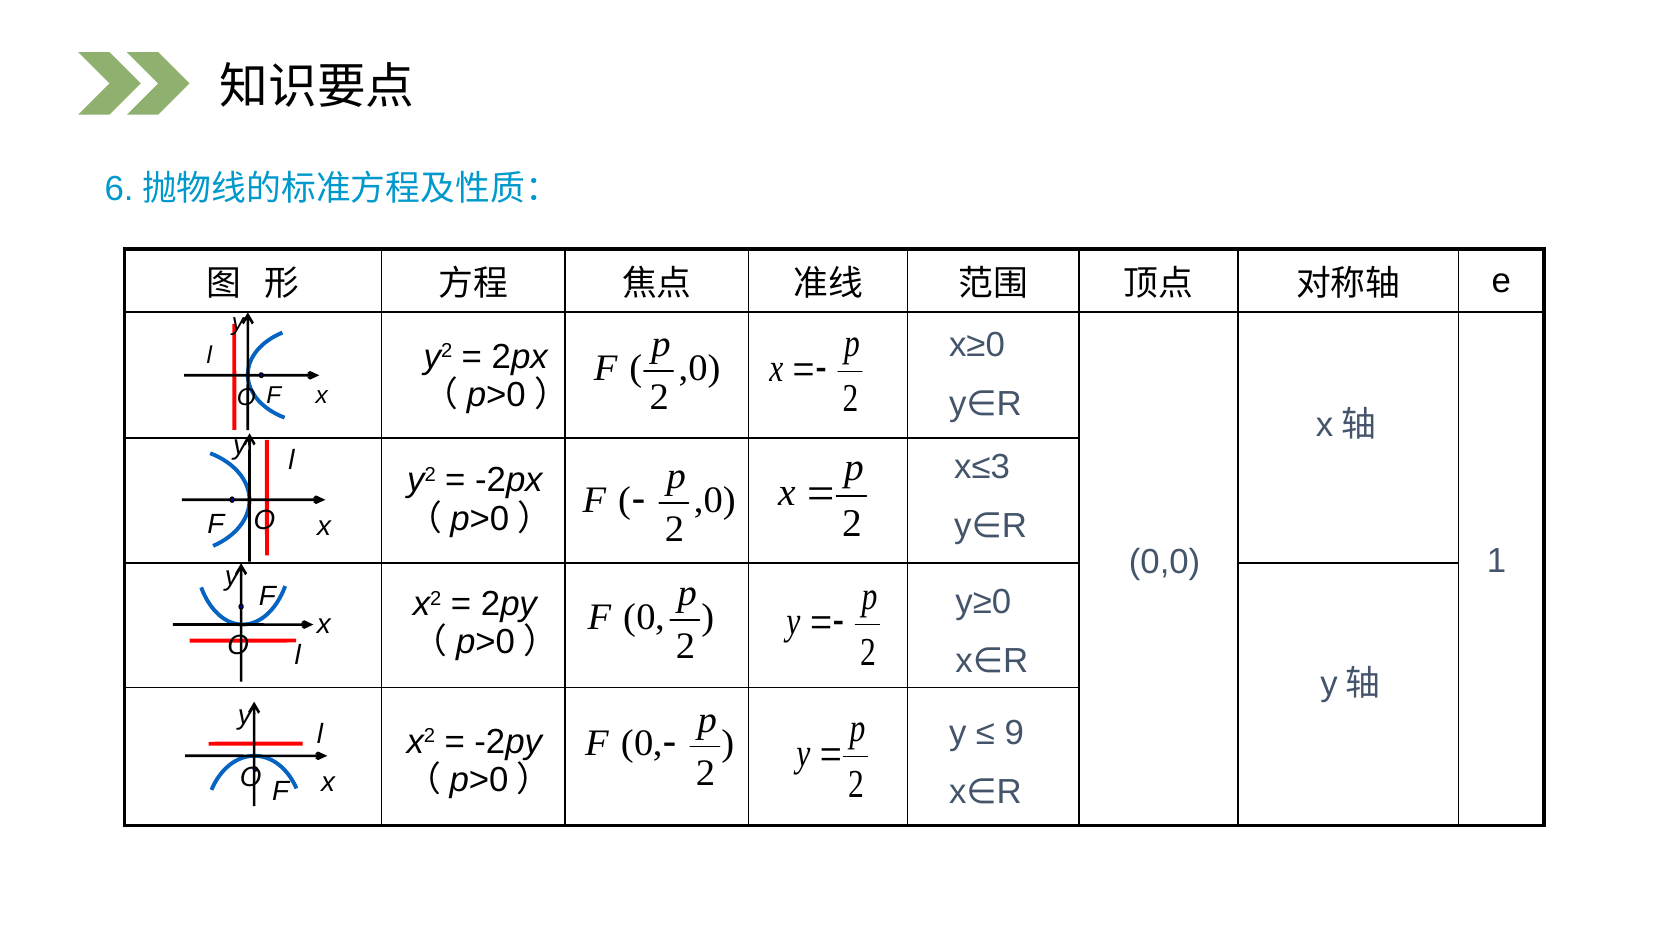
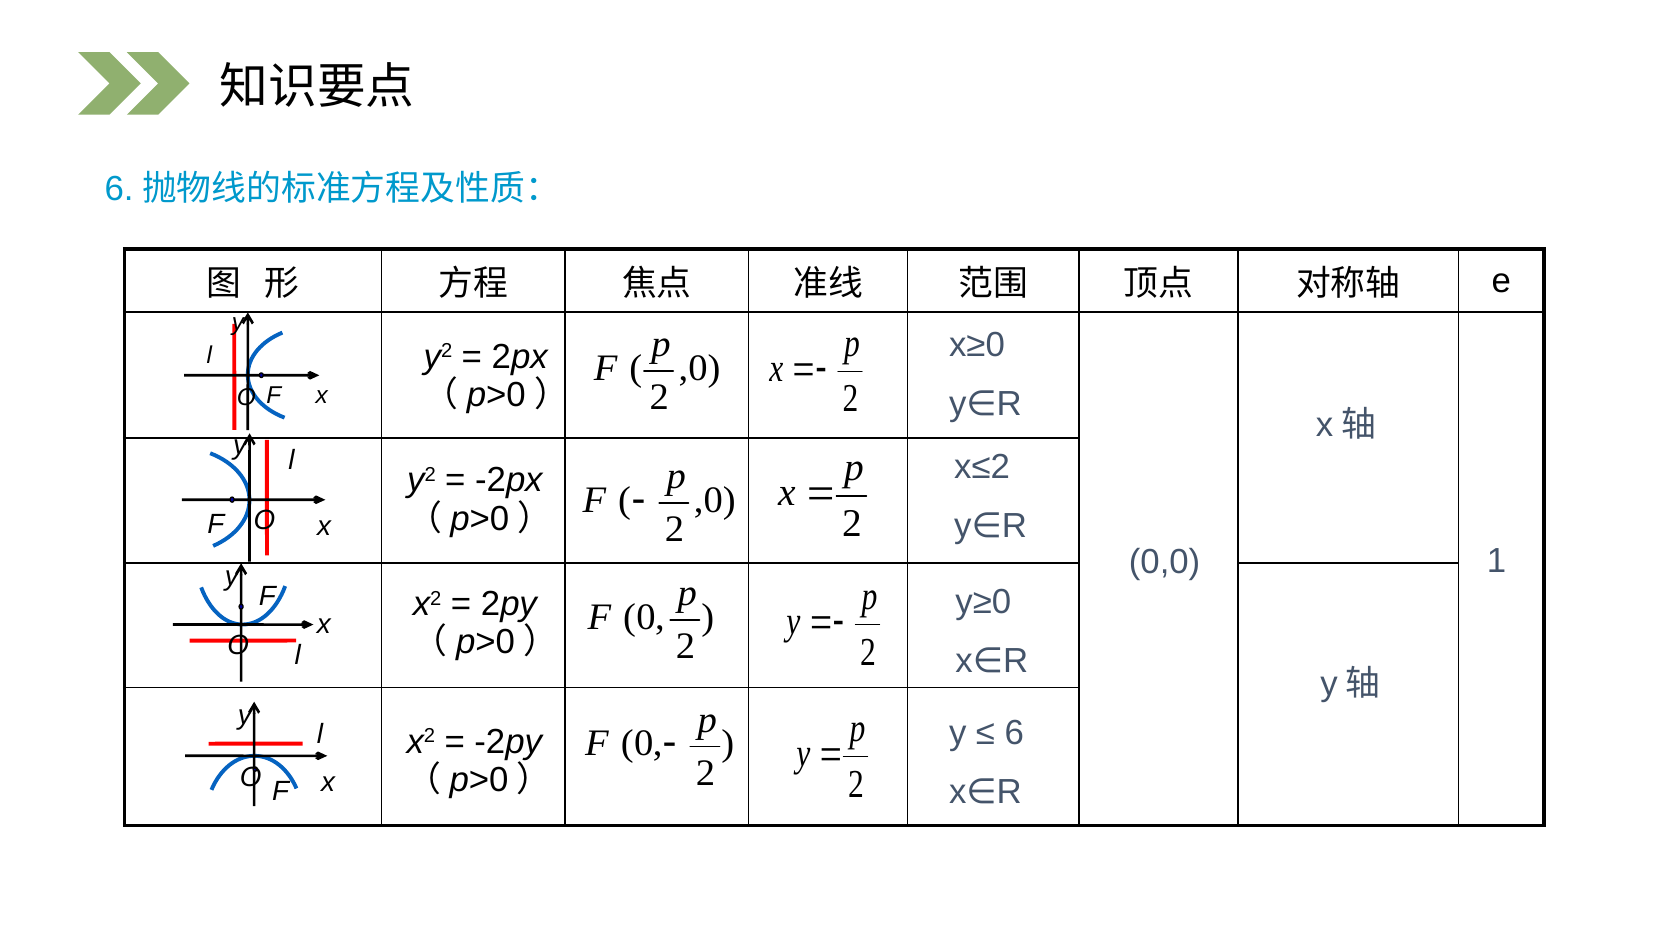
x≤3: x≤3 -> x≤2
9: 9 -> 6
